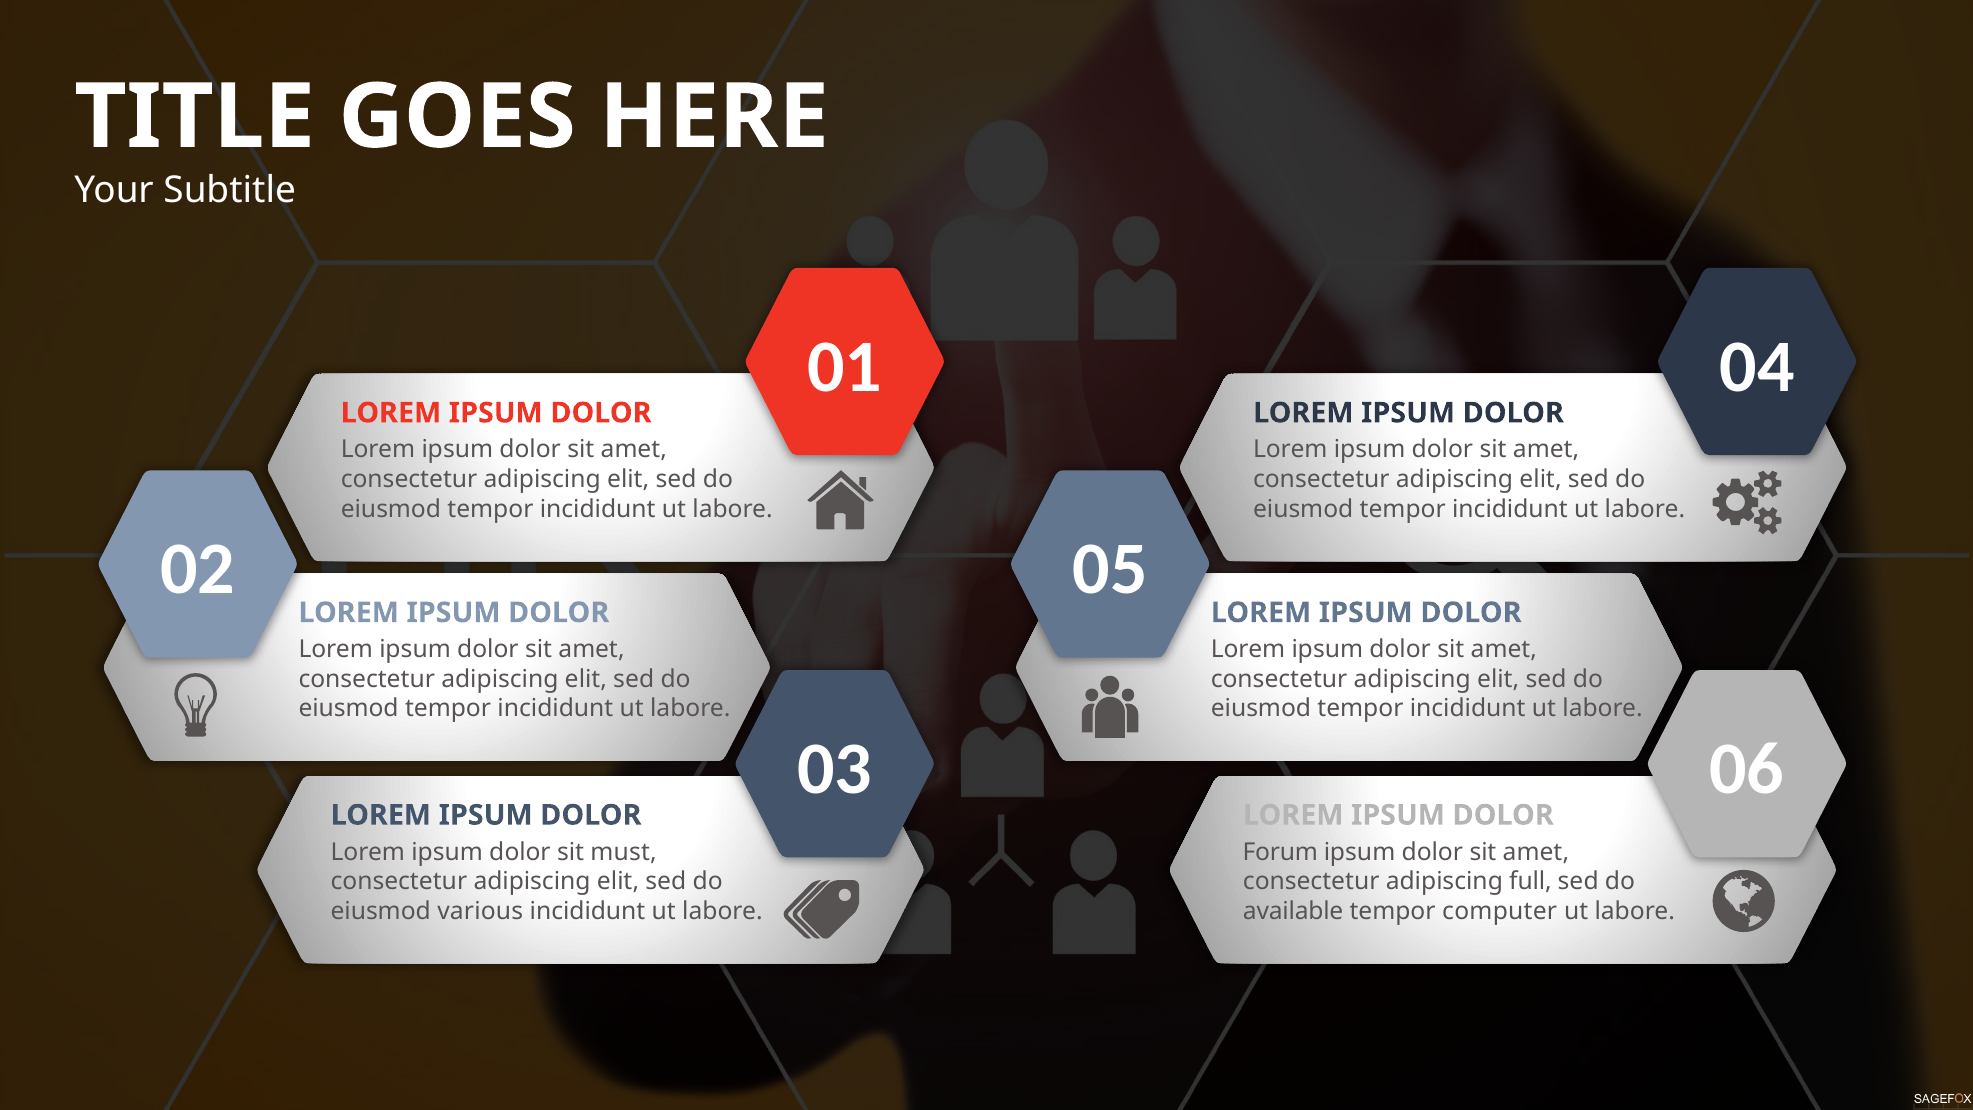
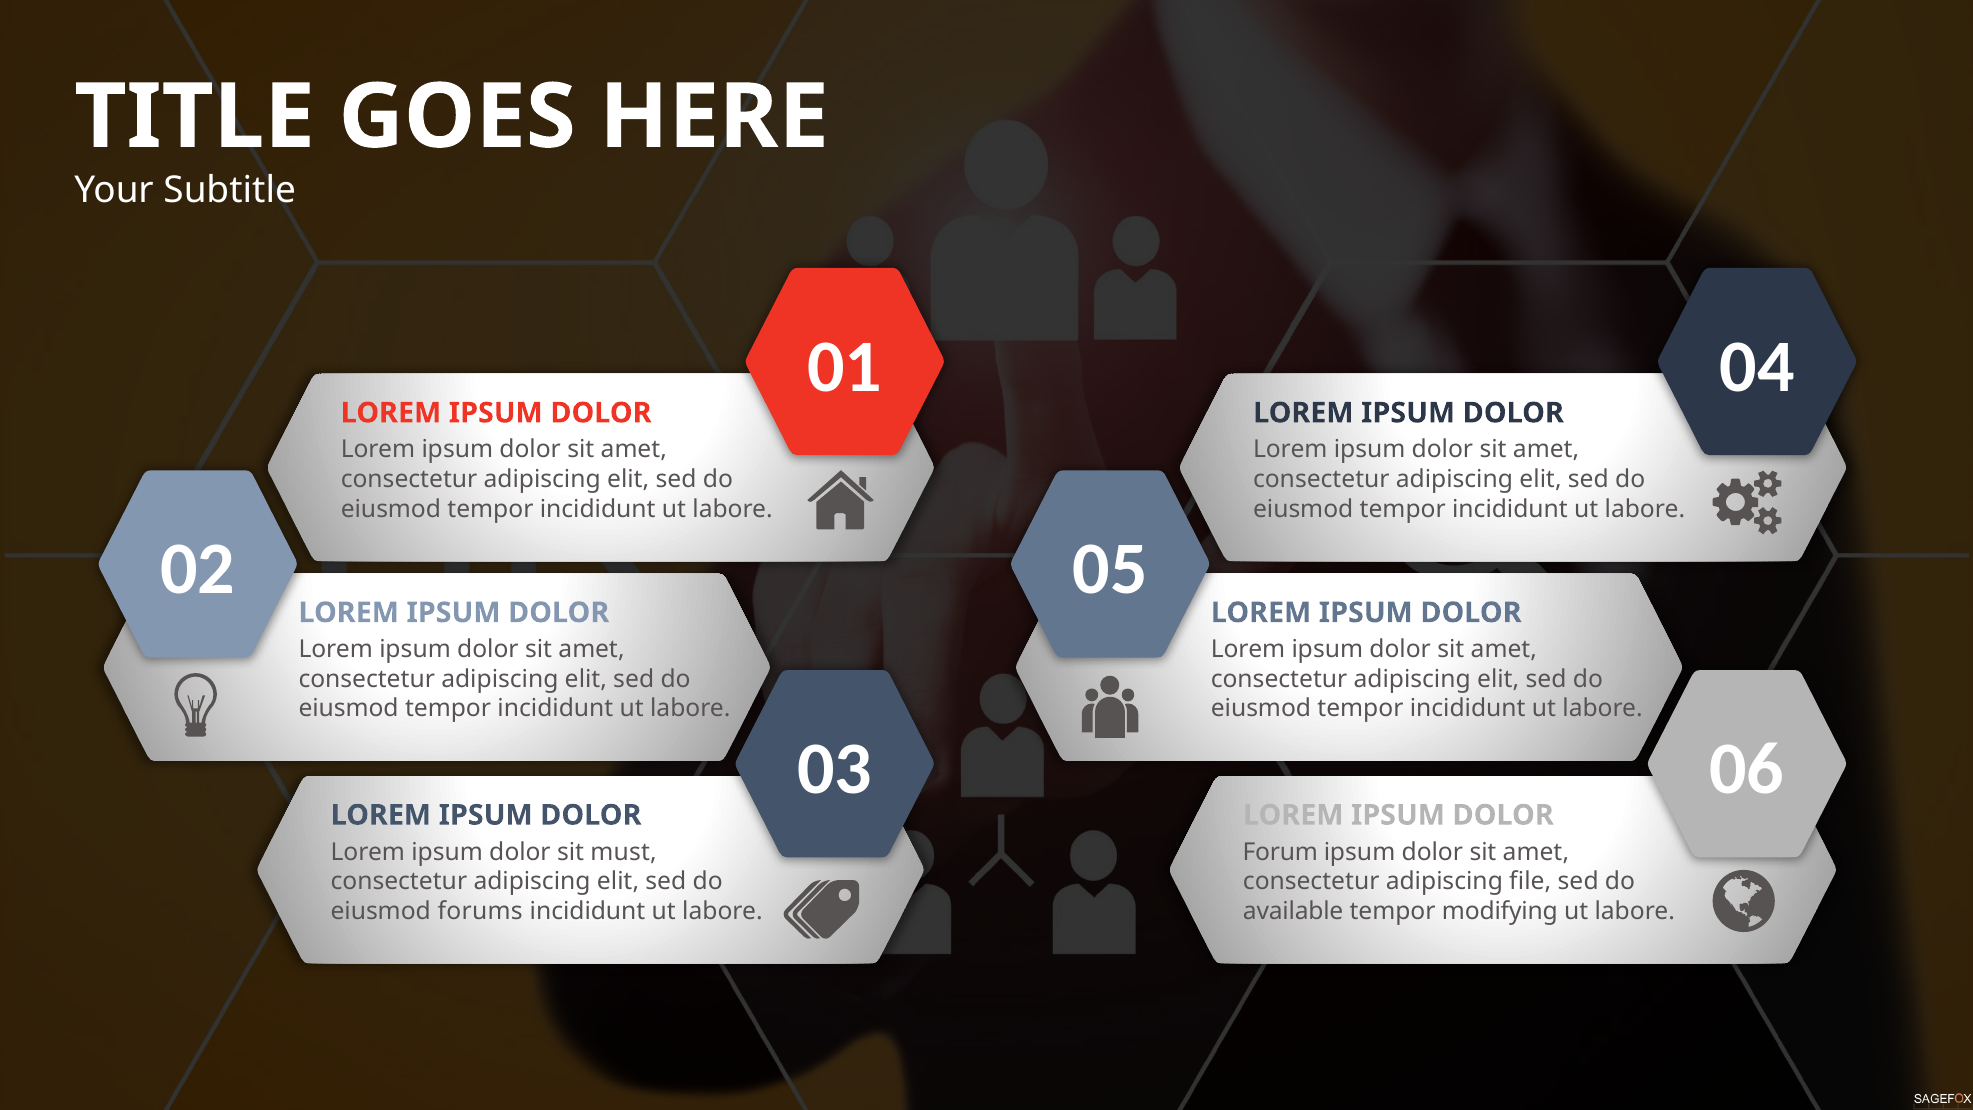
full: full -> file
various: various -> forums
computer: computer -> modifying
